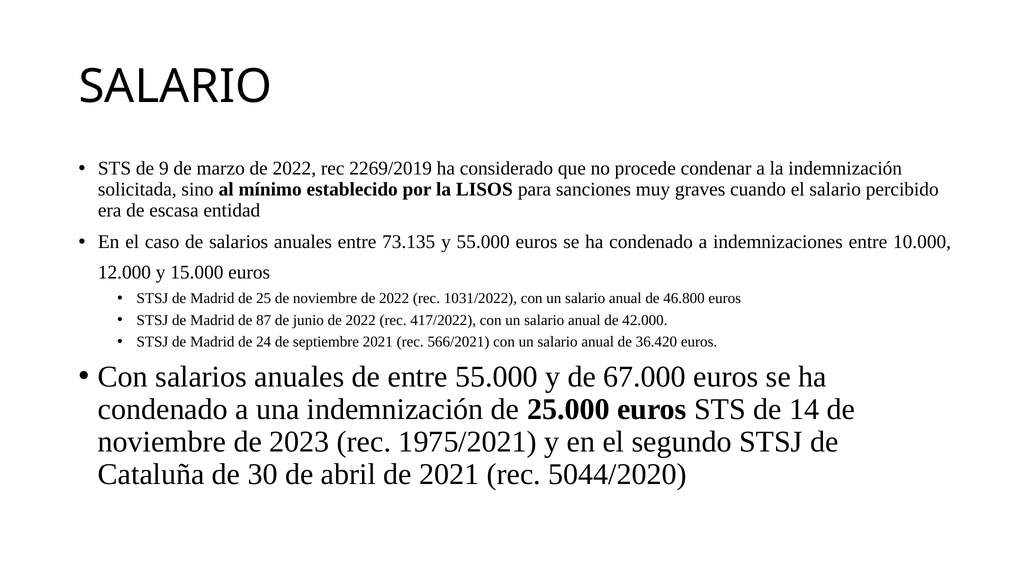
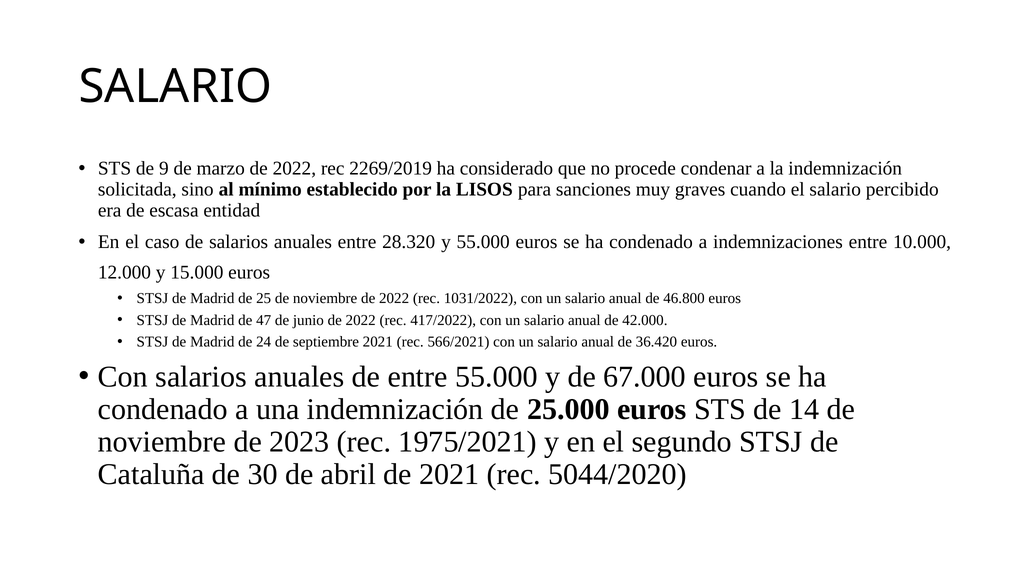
73.135: 73.135 -> 28.320
87: 87 -> 47
